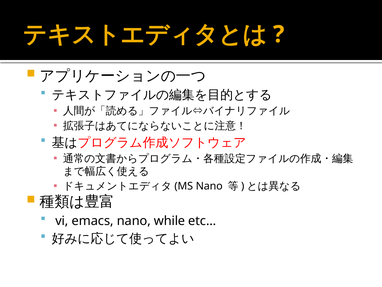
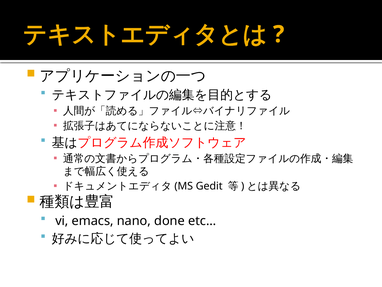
Nano at (209, 186): Nano -> Gedit
while: while -> done
